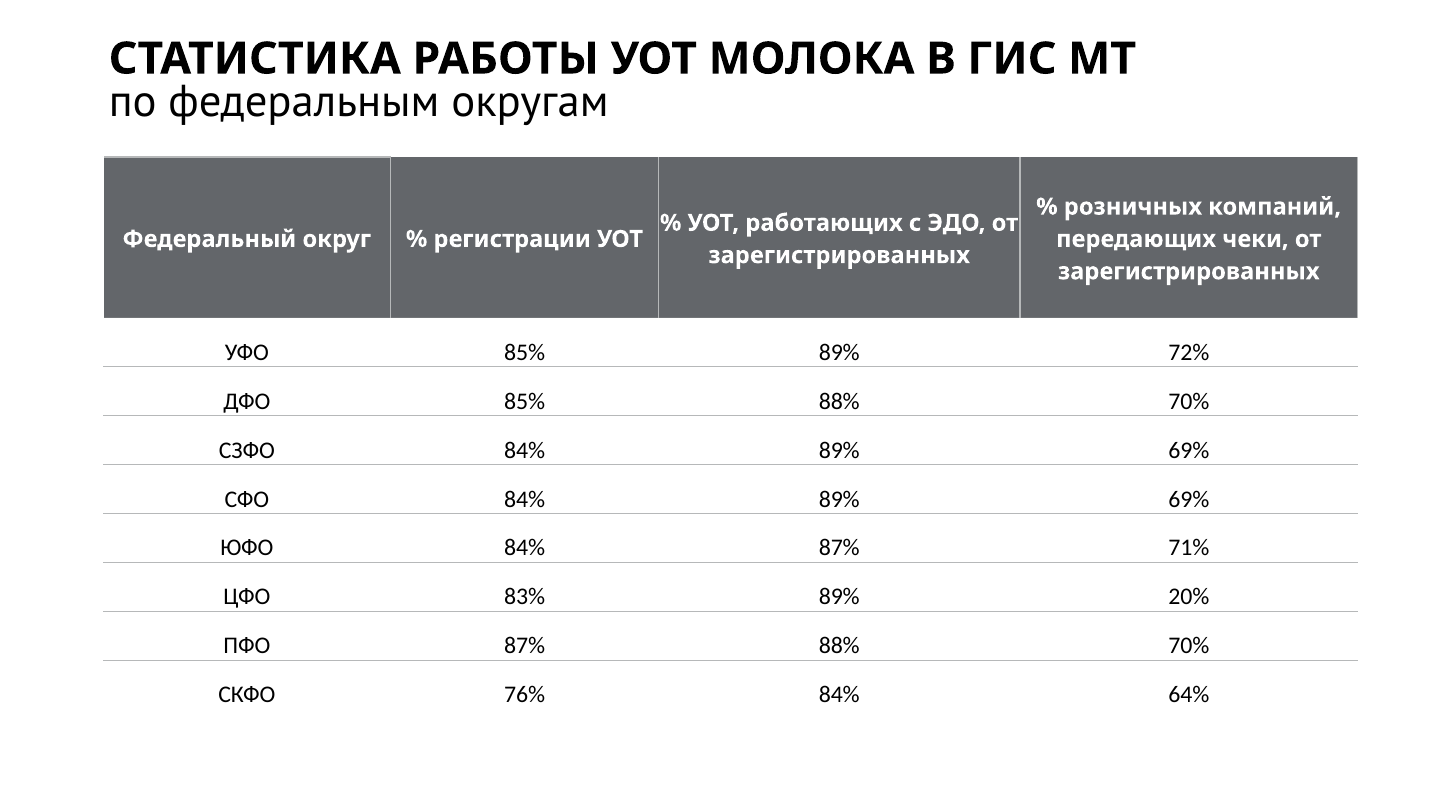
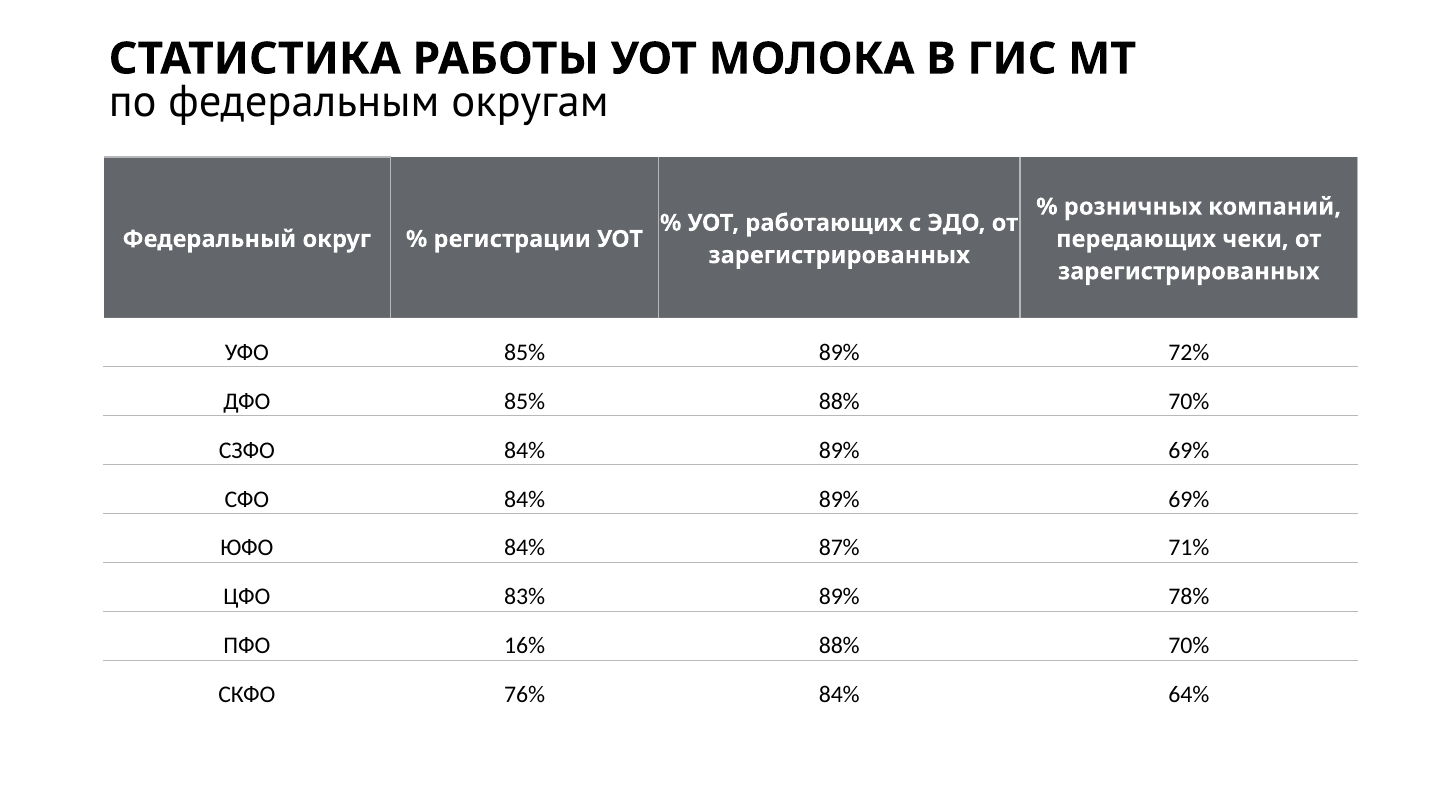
20%: 20% -> 78%
ПФО 87%: 87% -> 16%
